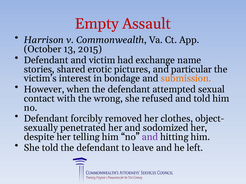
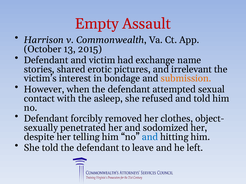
particular: particular -> irrelevant
wrong: wrong -> asleep
and at (150, 137) colour: purple -> blue
